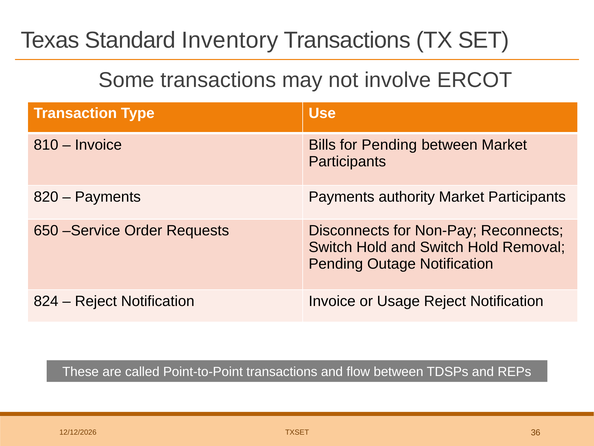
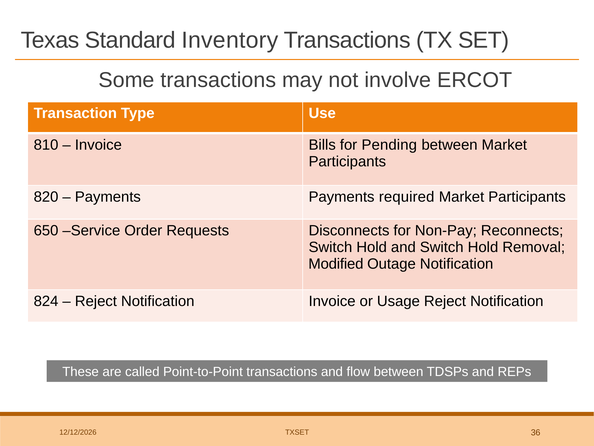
authority: authority -> required
Pending at (336, 264): Pending -> Modified
